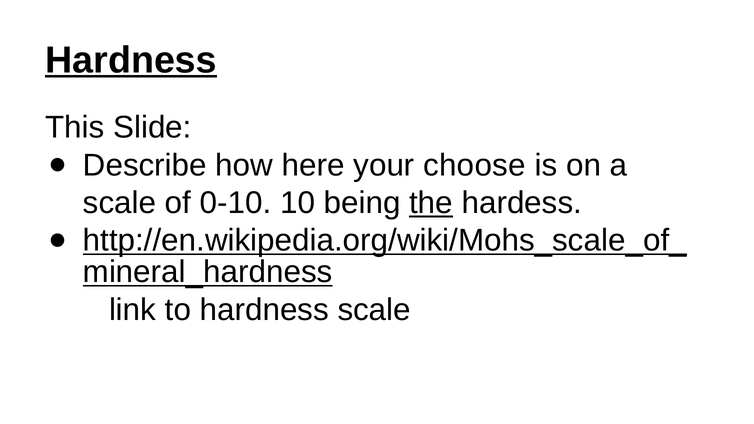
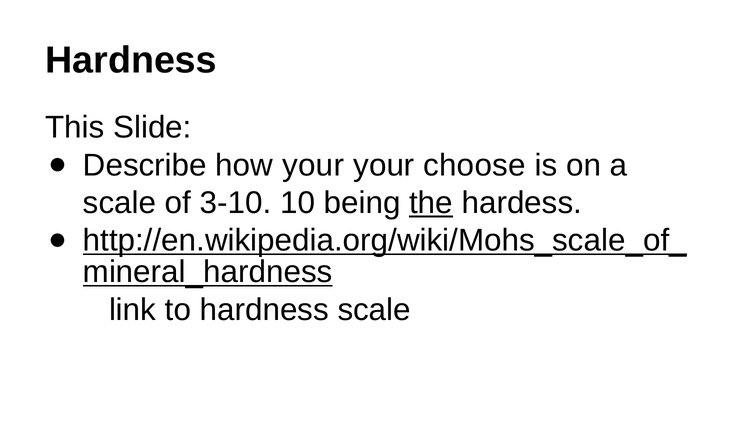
Hardness at (131, 60) underline: present -> none
how here: here -> your
0-10: 0-10 -> 3-10
